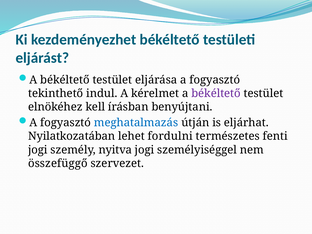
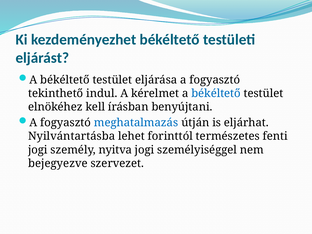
békéltető at (216, 93) colour: purple -> blue
Nyilatkozatában: Nyilatkozatában -> Nyilvántartásba
fordulni: fordulni -> forinttól
összefüggő: összefüggő -> bejegyezve
